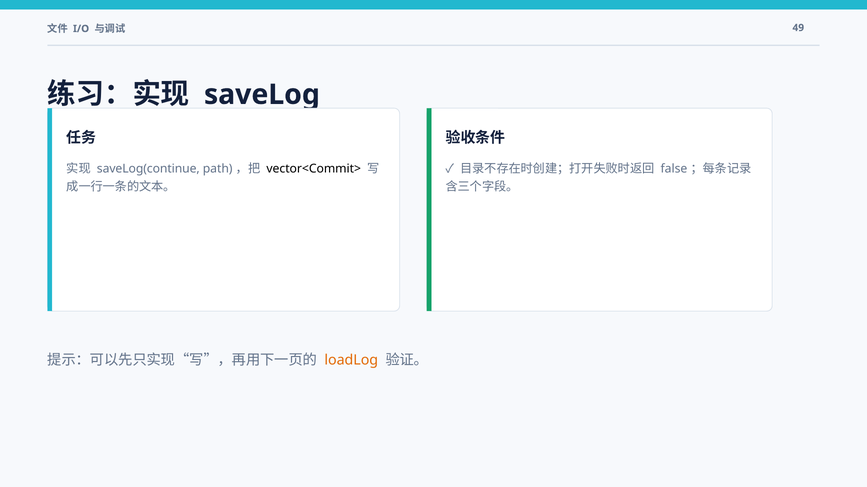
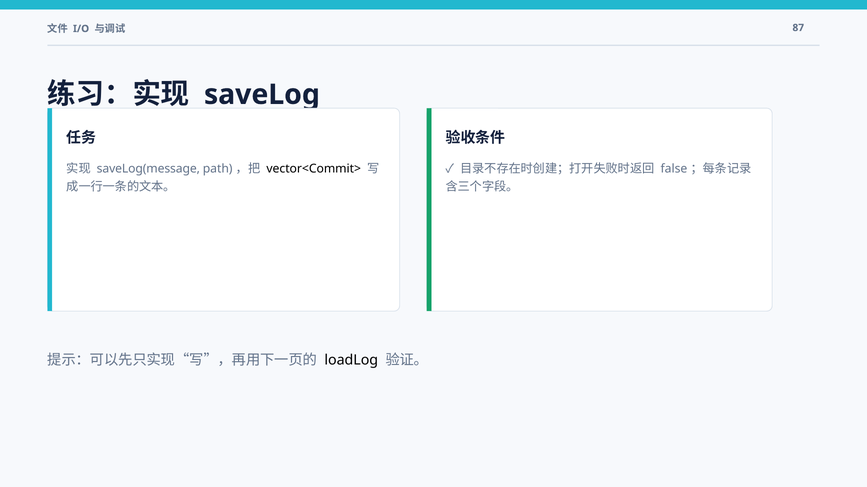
49: 49 -> 87
saveLog(continue: saveLog(continue -> saveLog(message
loadLog colour: orange -> black
